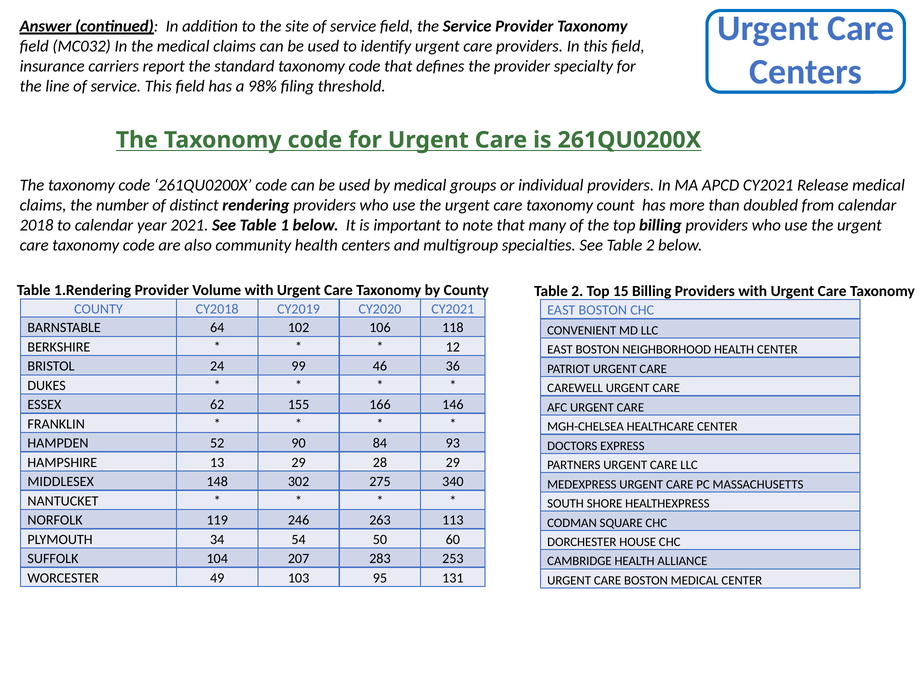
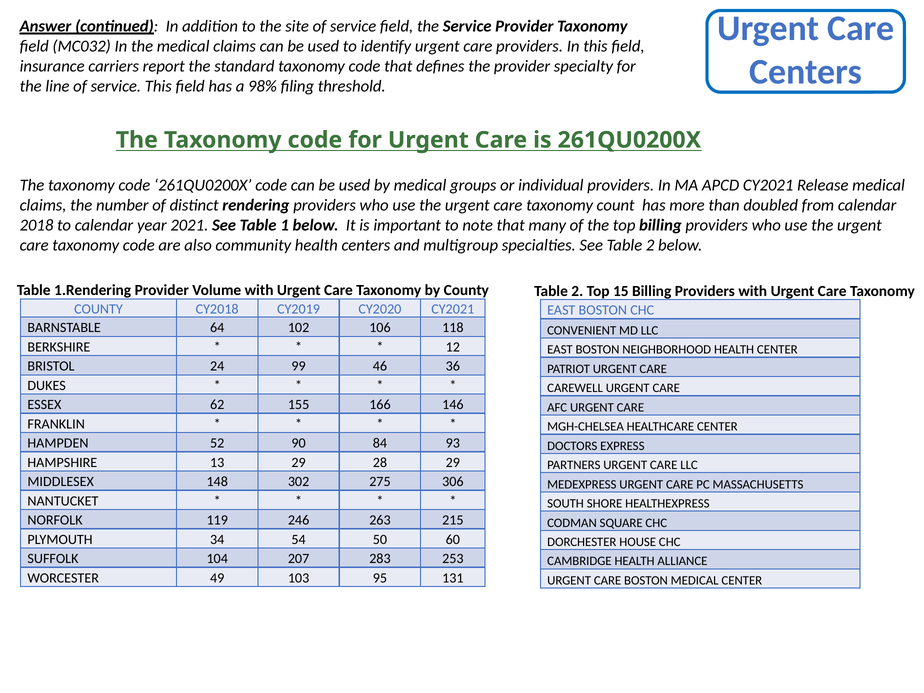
340: 340 -> 306
113: 113 -> 215
